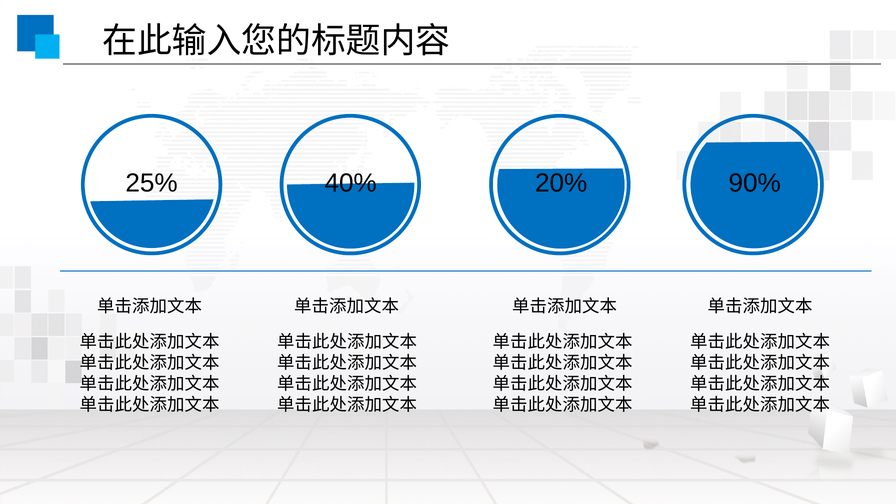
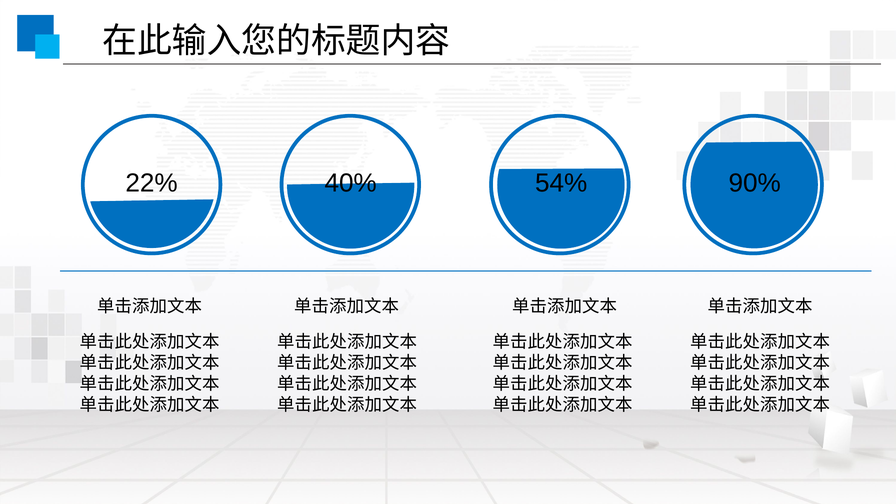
25%: 25% -> 22%
20%: 20% -> 54%
